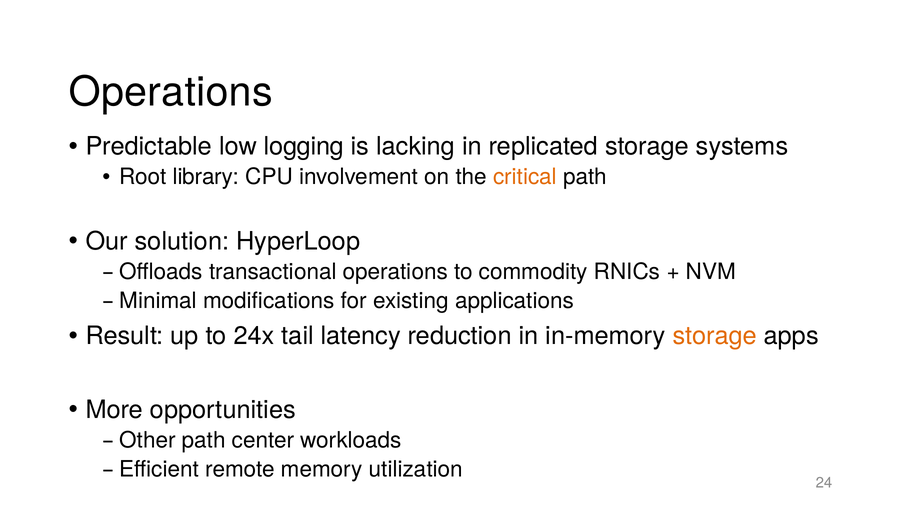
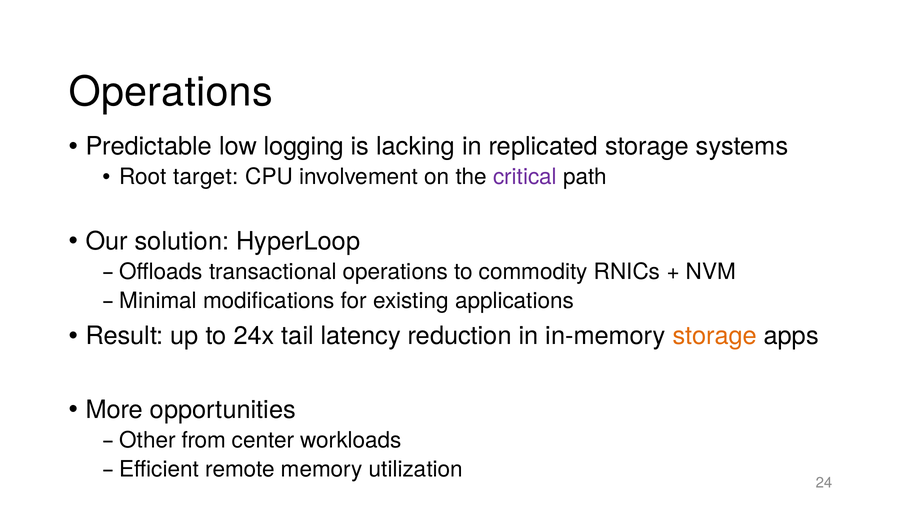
library: library -> target
critical colour: orange -> purple
Other path: path -> from
